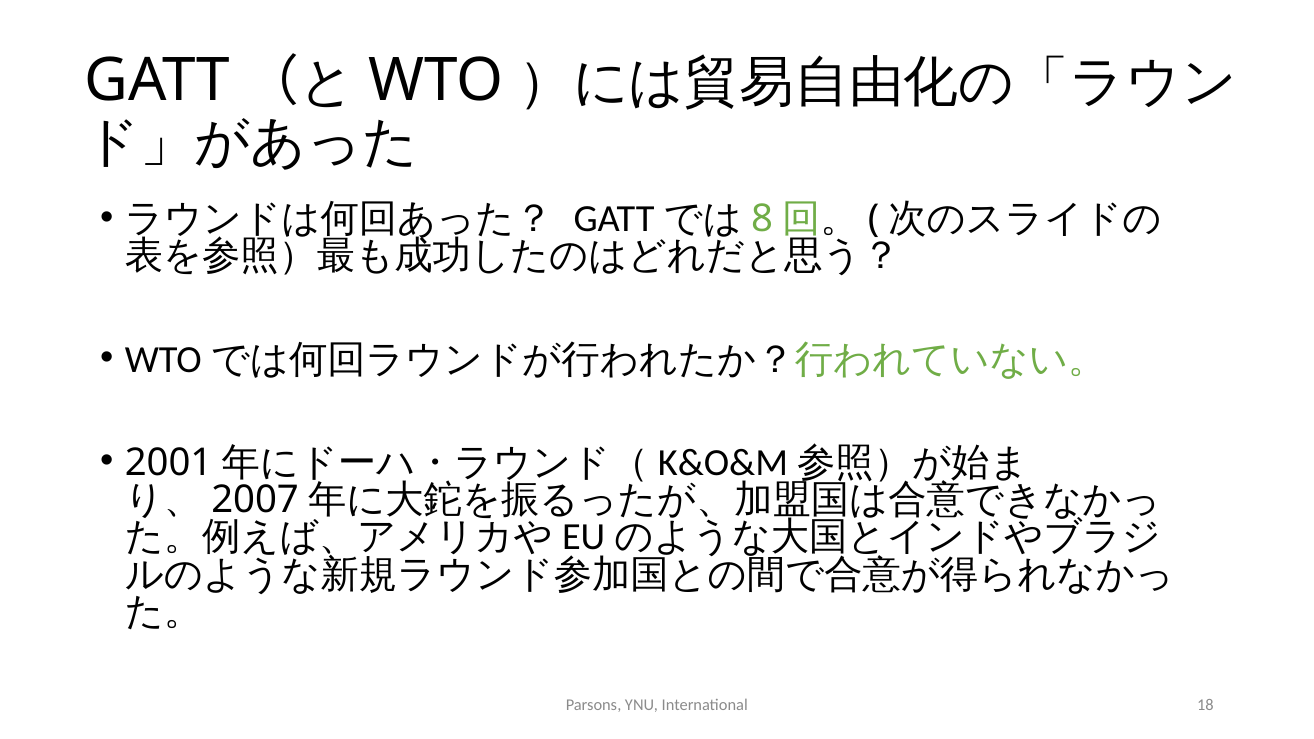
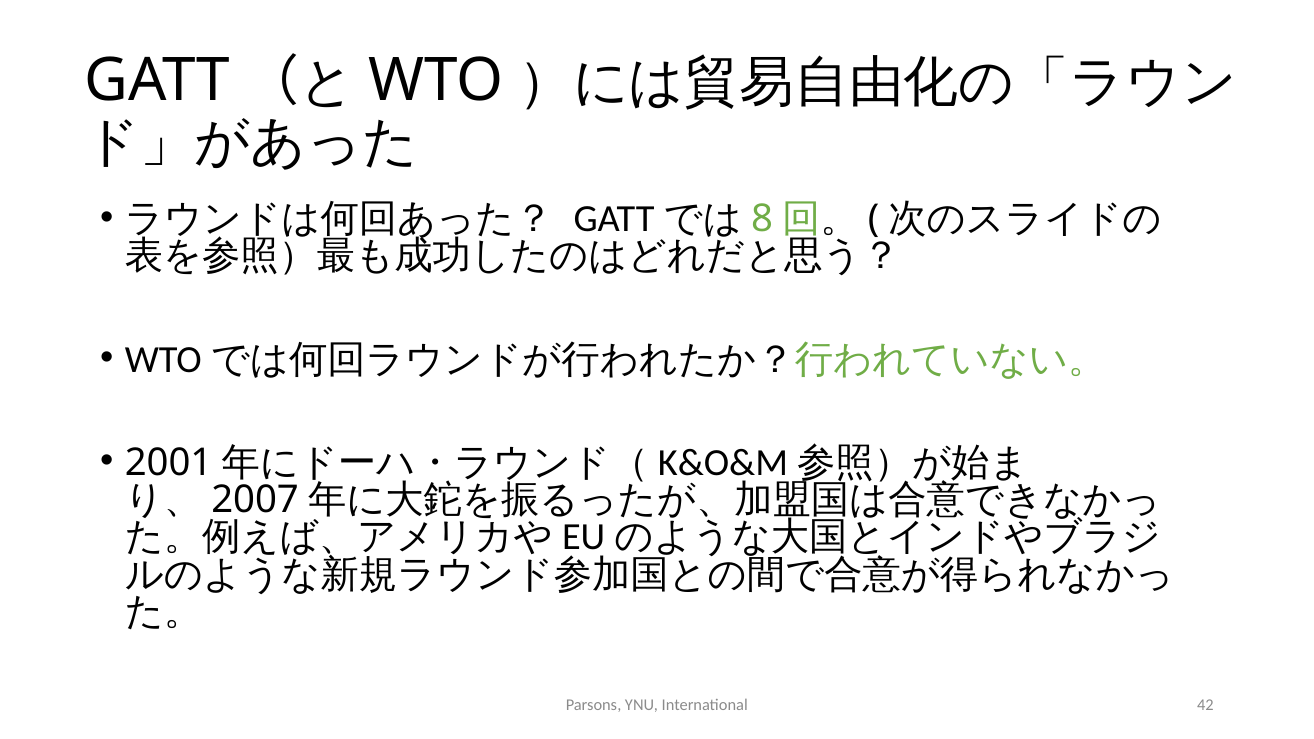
18: 18 -> 42
